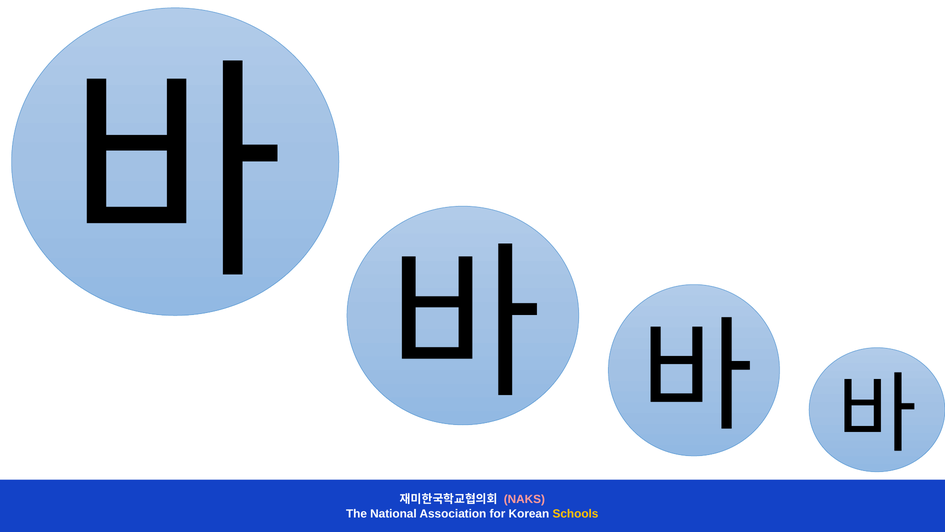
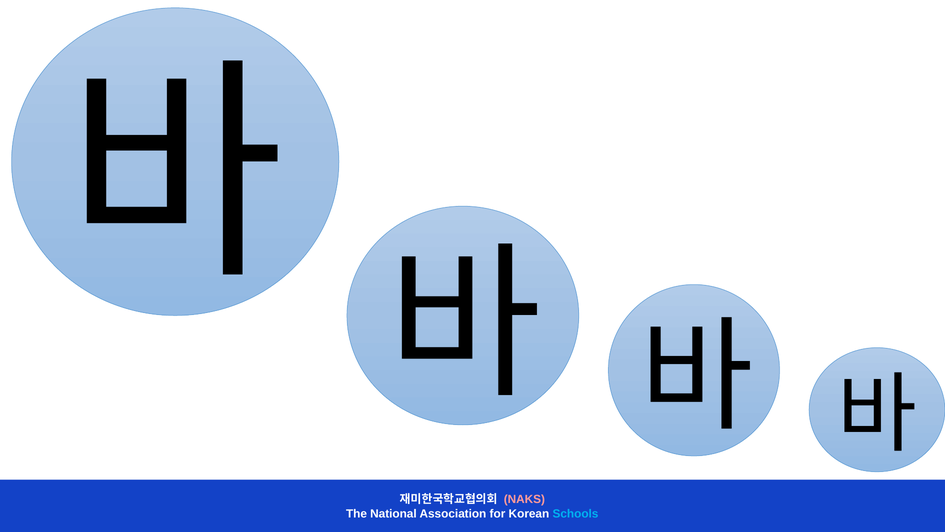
Schools colour: yellow -> light blue
